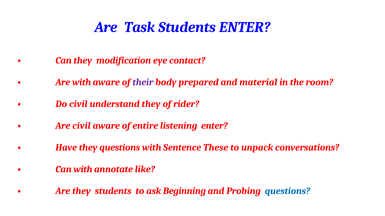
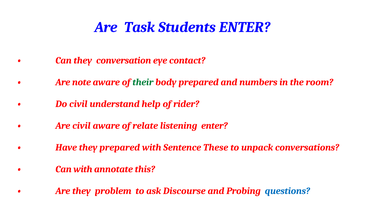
modification: modification -> conversation
Are with: with -> note
their colour: purple -> green
material: material -> numbers
understand they: they -> help
entire: entire -> relate
they questions: questions -> prepared
like: like -> this
they students: students -> problem
Beginning: Beginning -> Discourse
